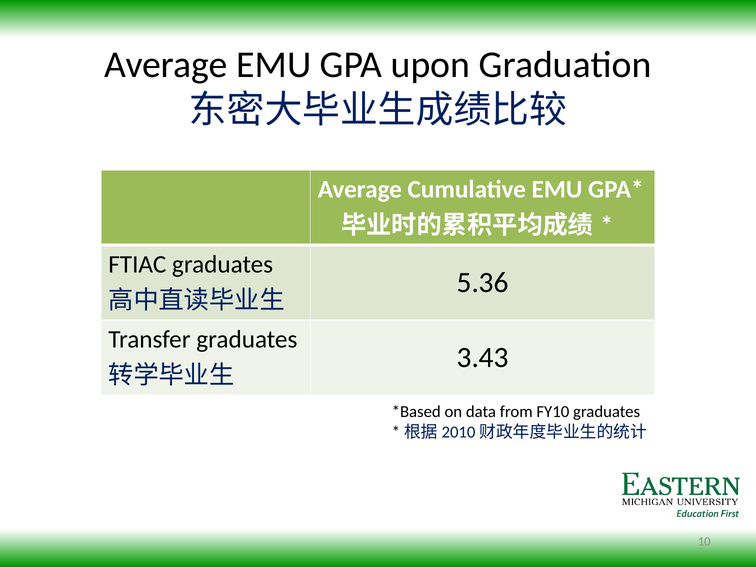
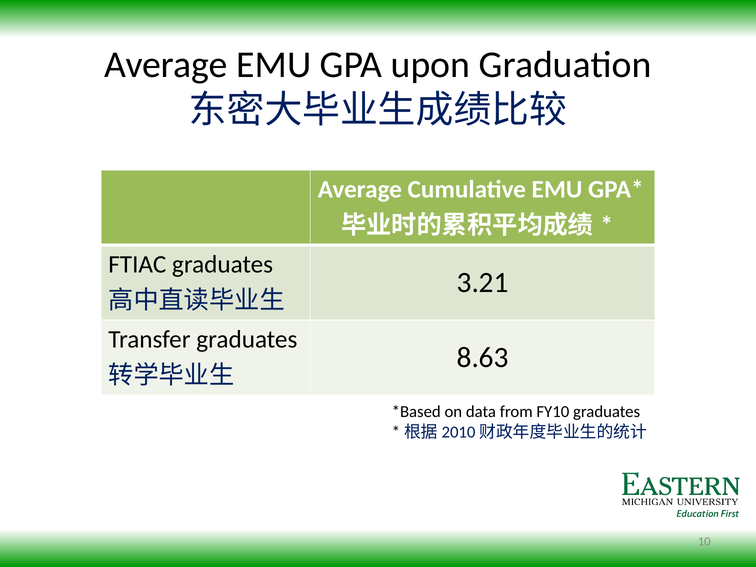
5.36: 5.36 -> 3.21
3.43: 3.43 -> 8.63
